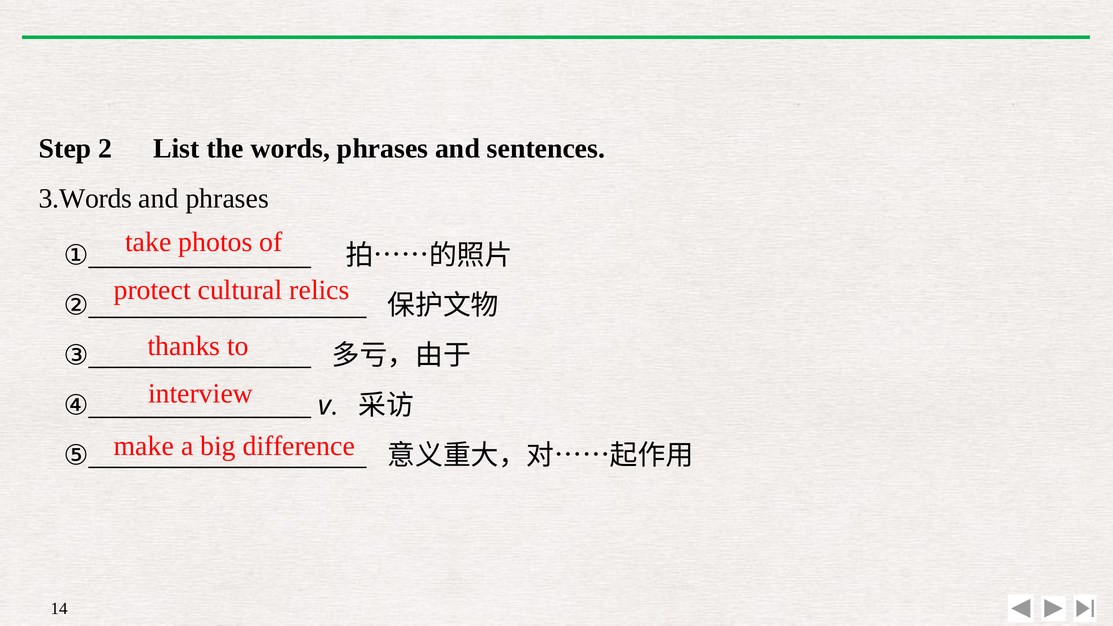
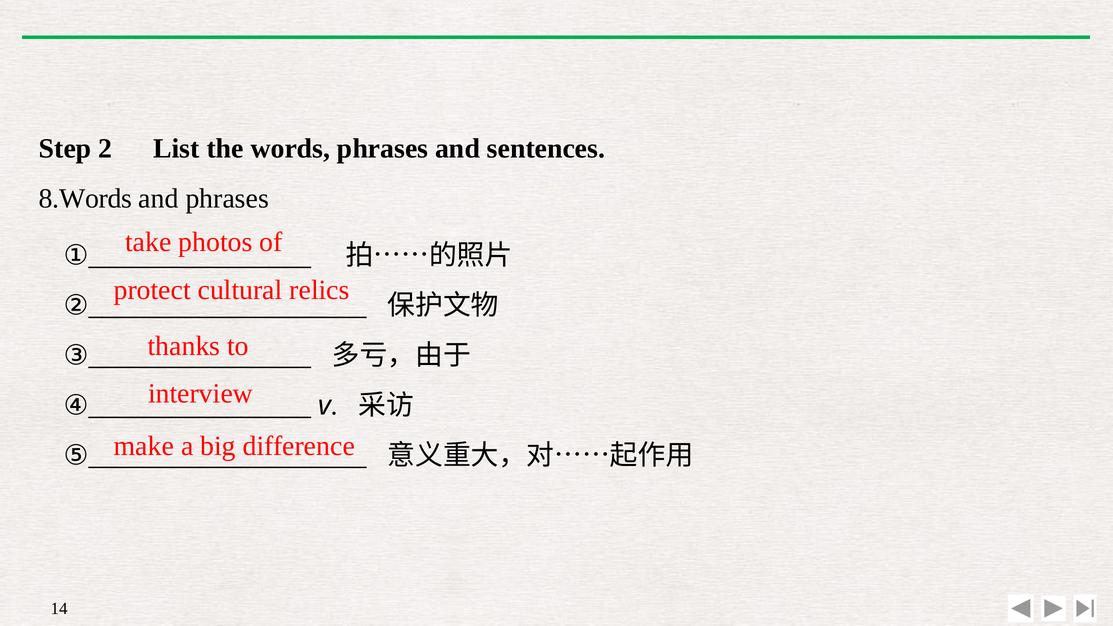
3.Words: 3.Words -> 8.Words
